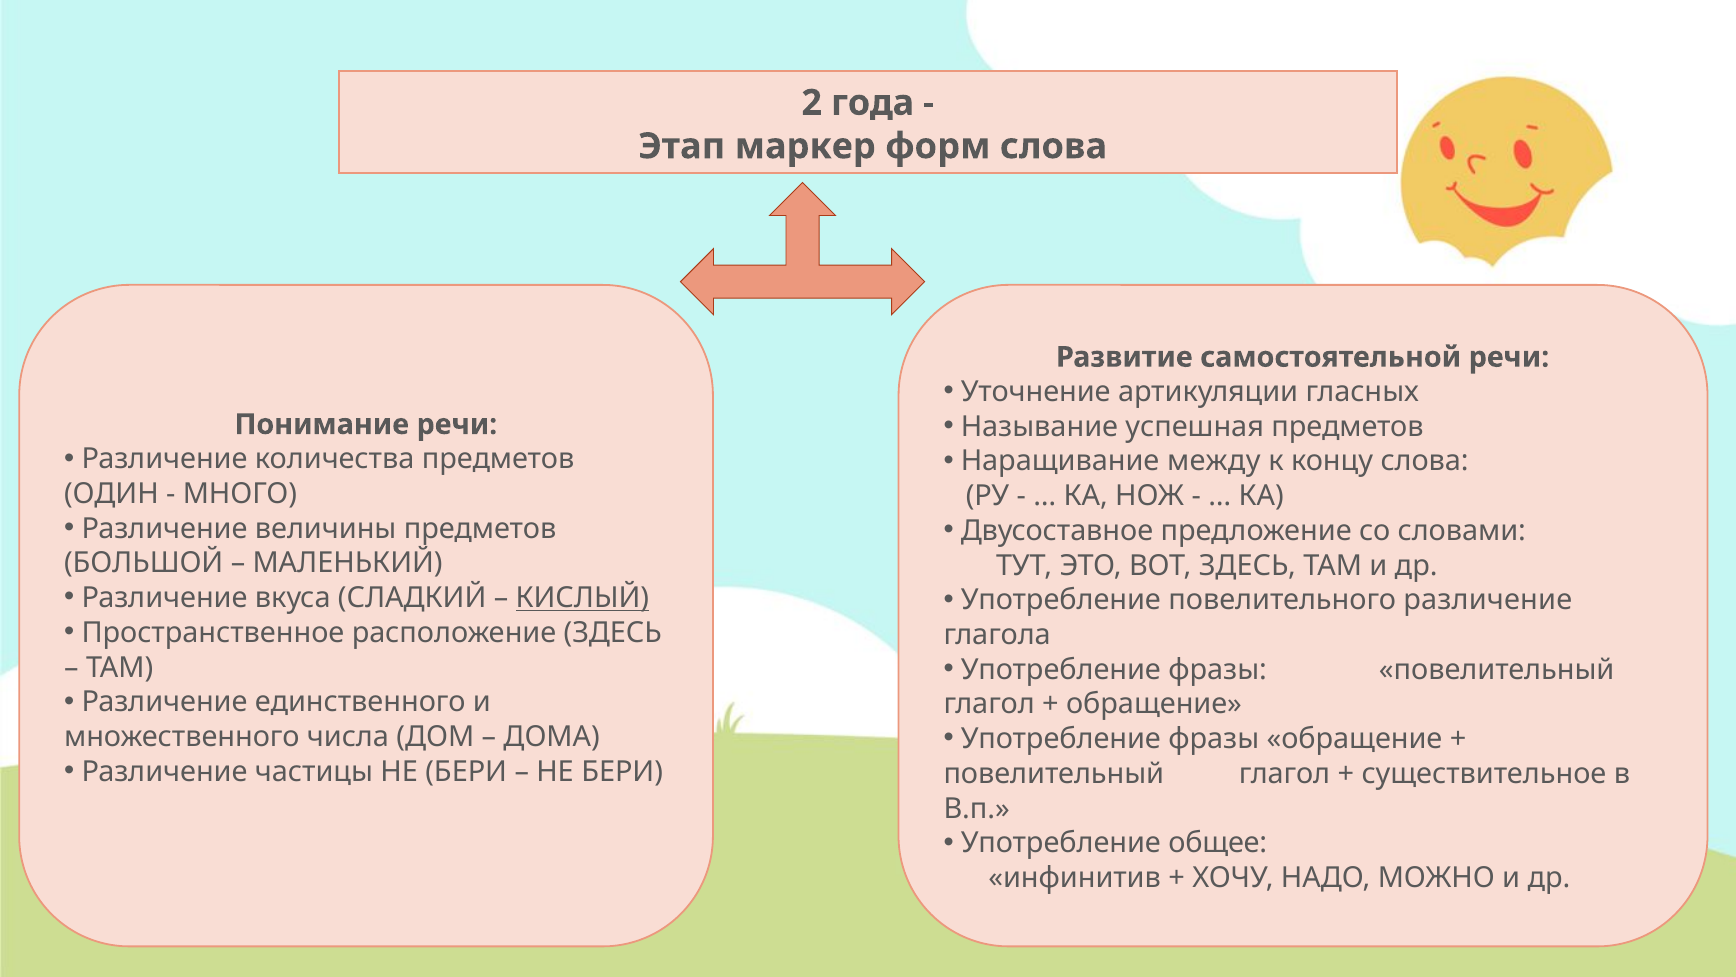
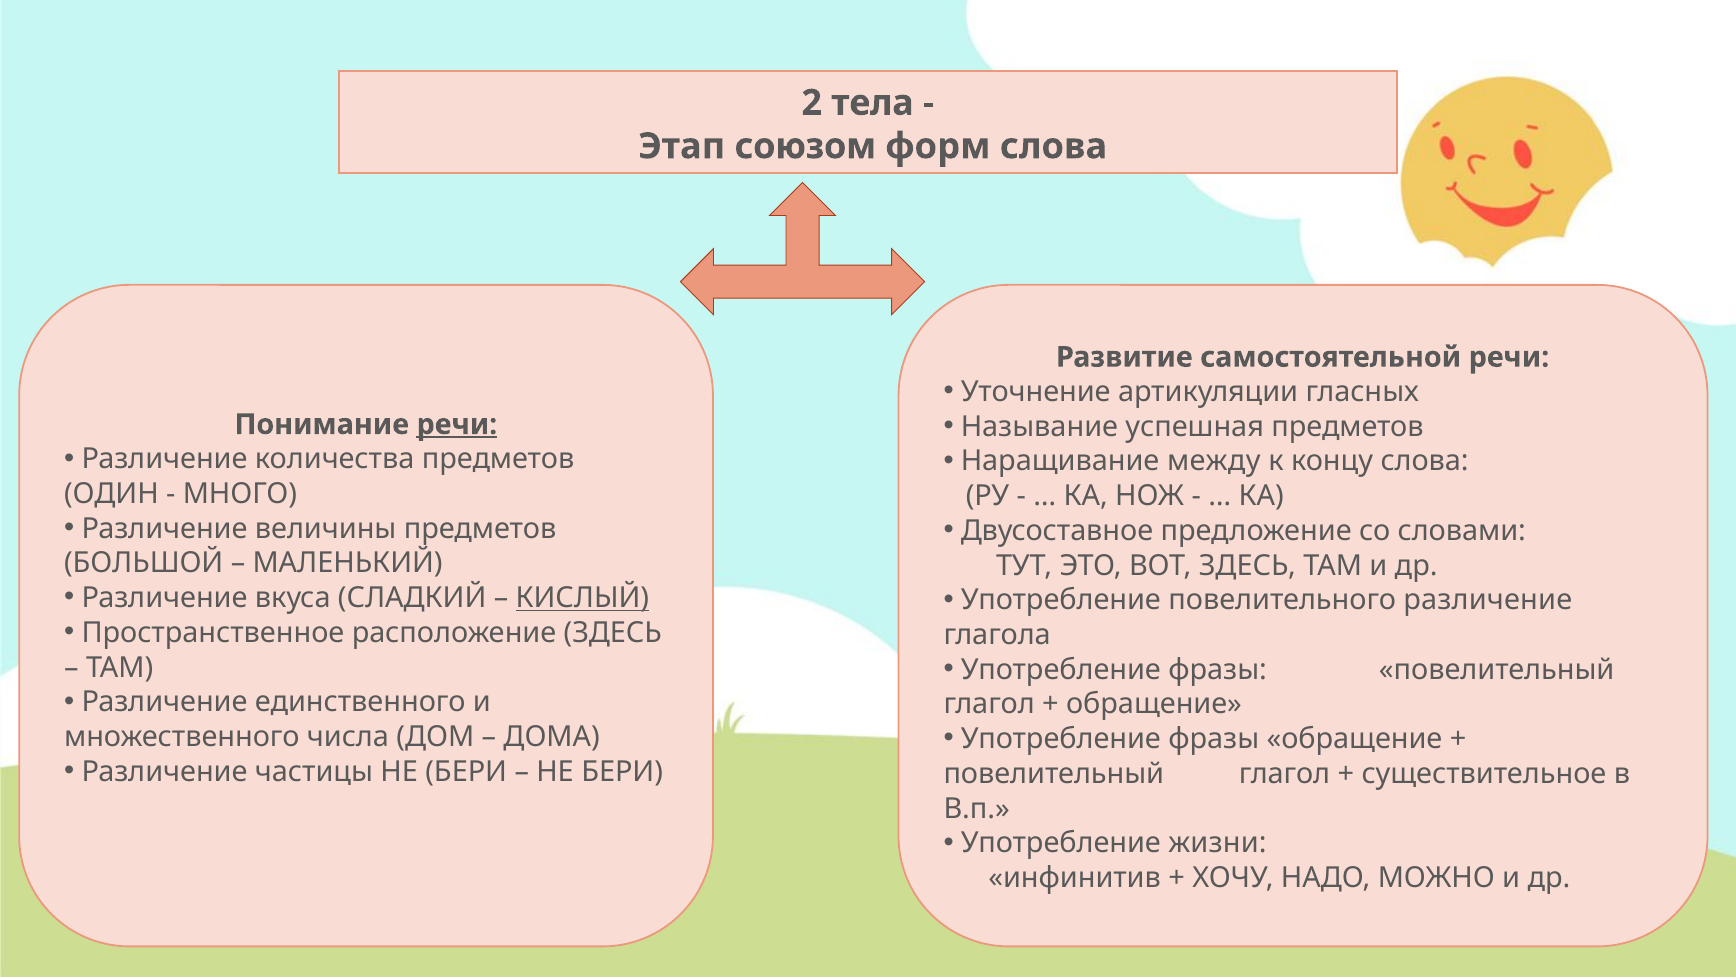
года: года -> тела
маркер: маркер -> союзом
речи at (457, 424) underline: none -> present
общее: общее -> жизни
